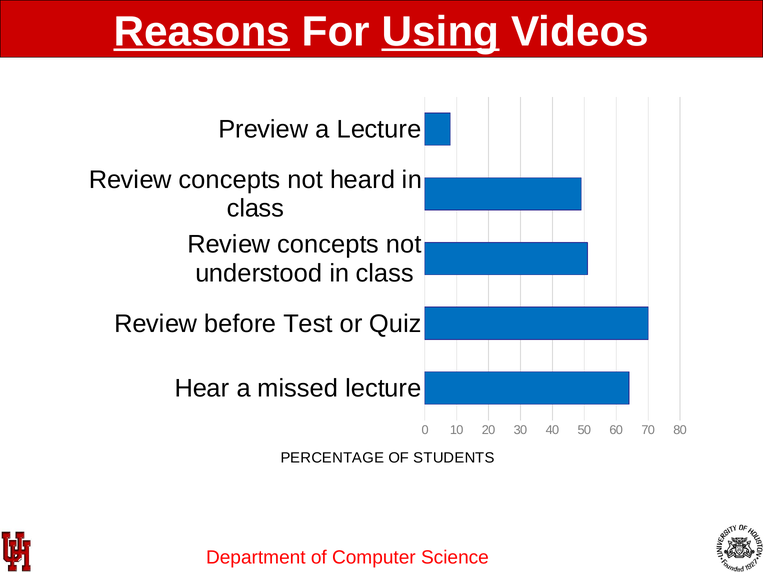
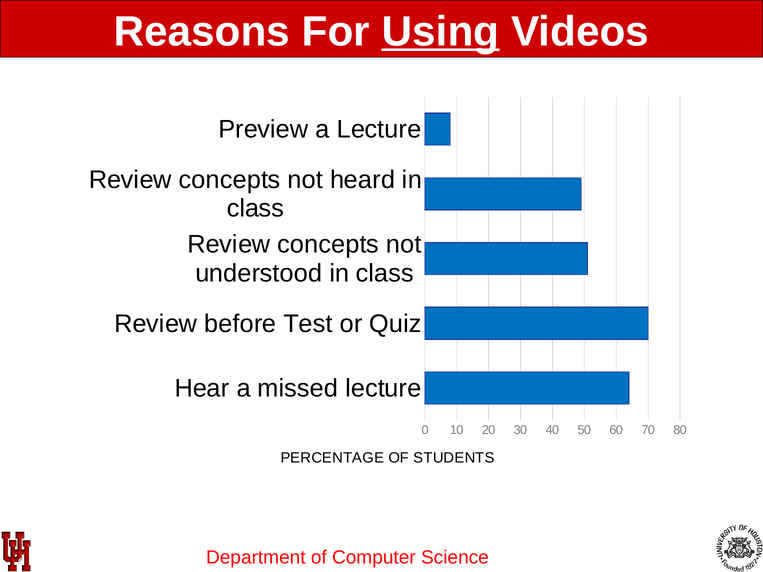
Reasons underline: present -> none
